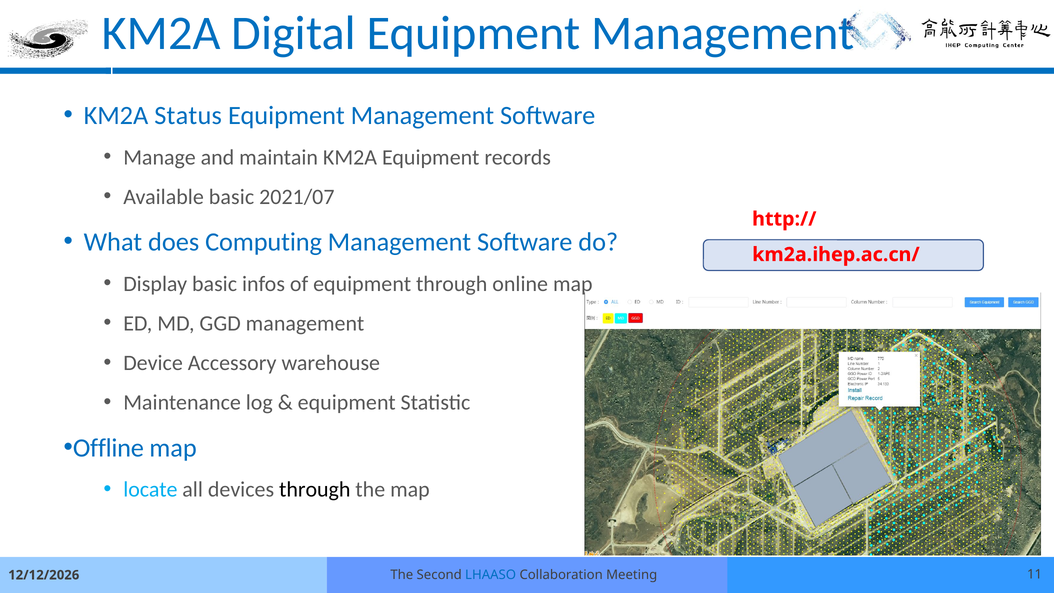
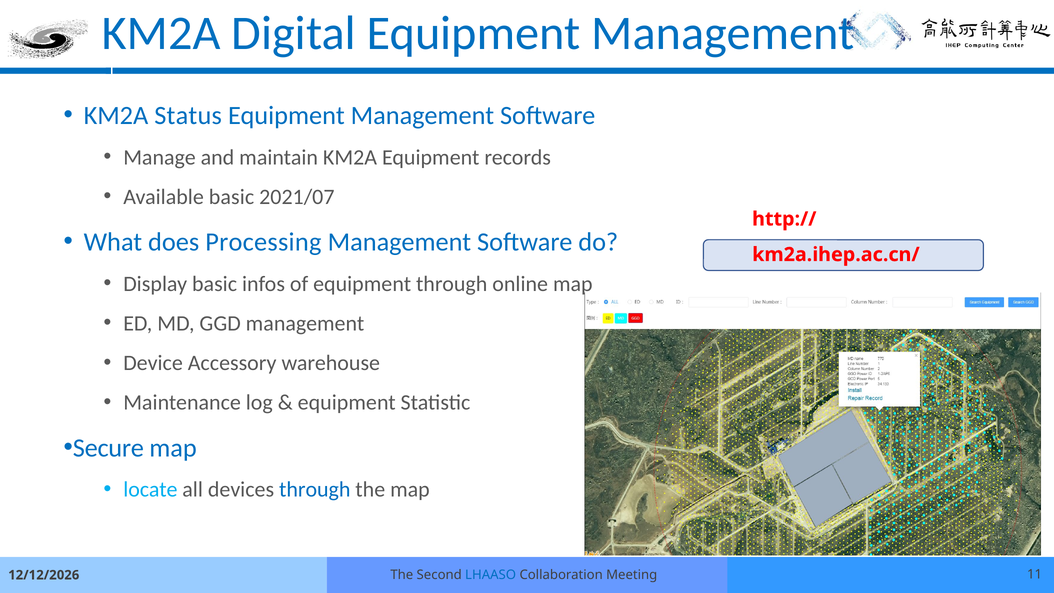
Computing: Computing -> Processing
Offline: Offline -> Secure
through at (315, 490) colour: black -> blue
